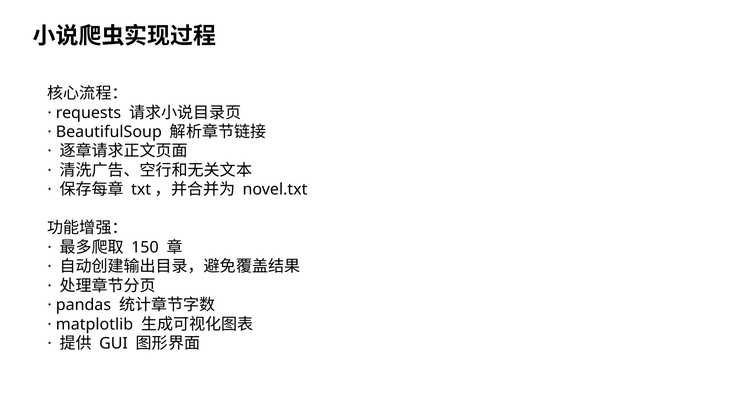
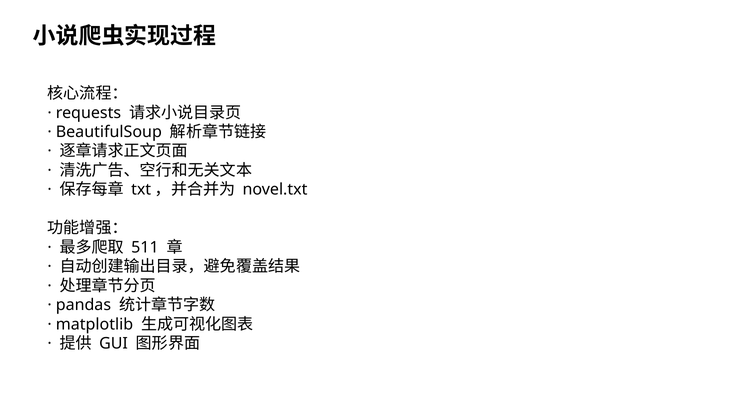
150: 150 -> 511
